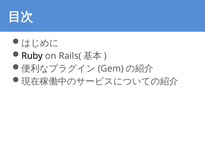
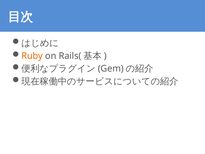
Ruby colour: black -> orange
